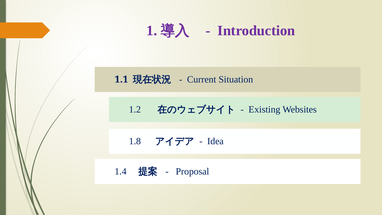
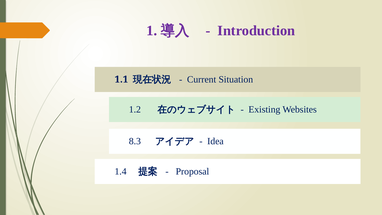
1.8: 1.8 -> 8.3
